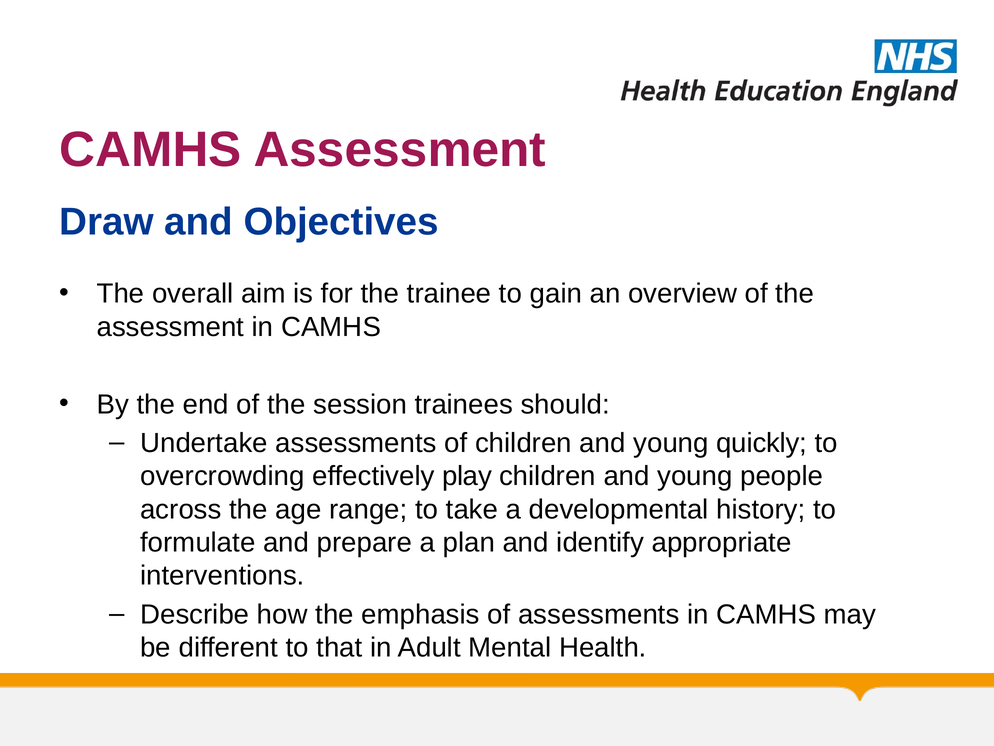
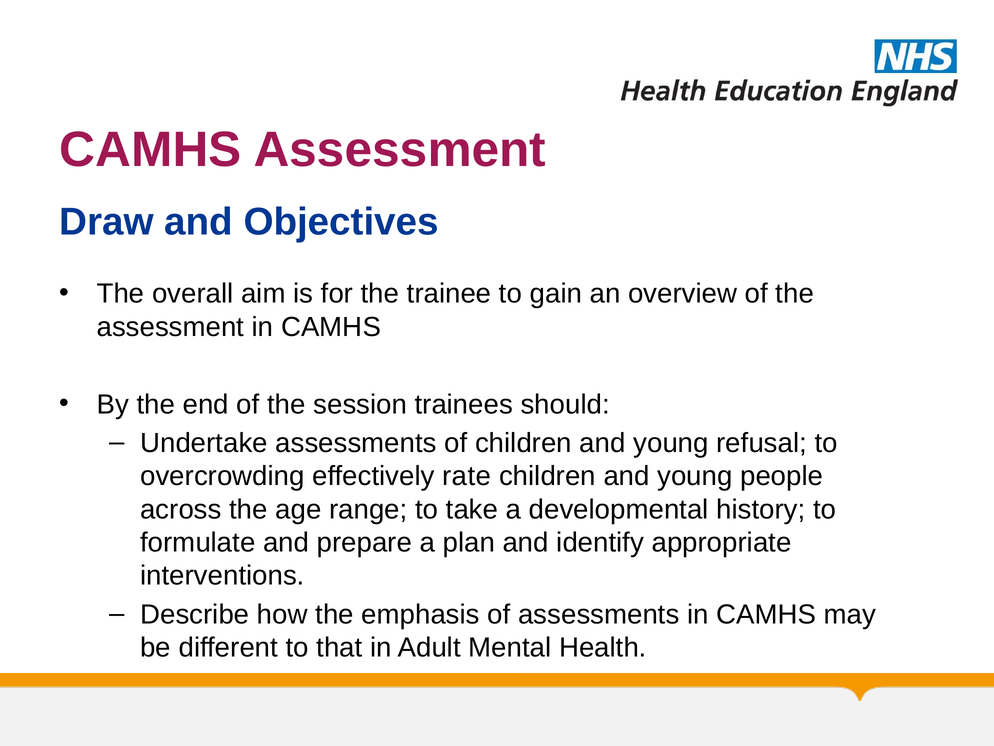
quickly: quickly -> refusal
play: play -> rate
